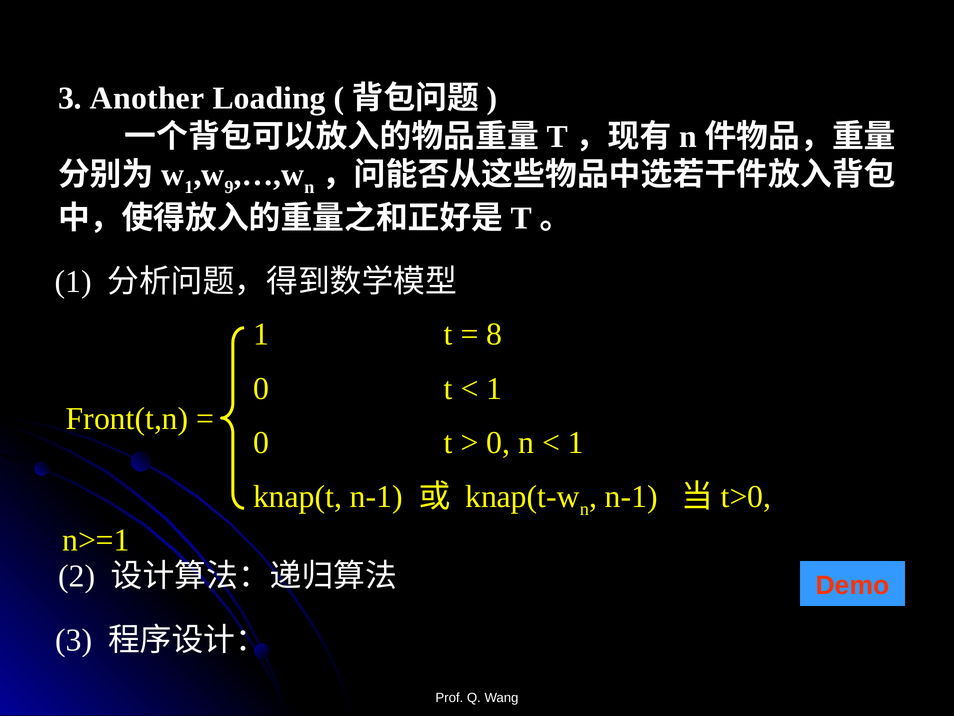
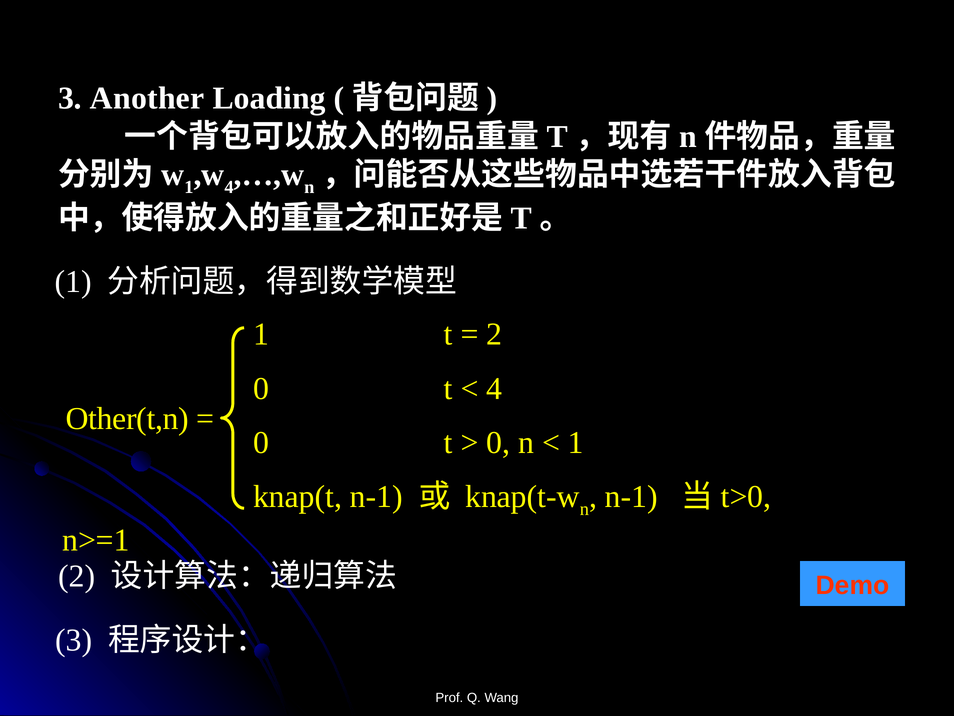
9 at (229, 187): 9 -> 4
8 at (494, 334): 8 -> 2
1 at (494, 388): 1 -> 4
Front(t,n: Front(t,n -> Other(t,n
